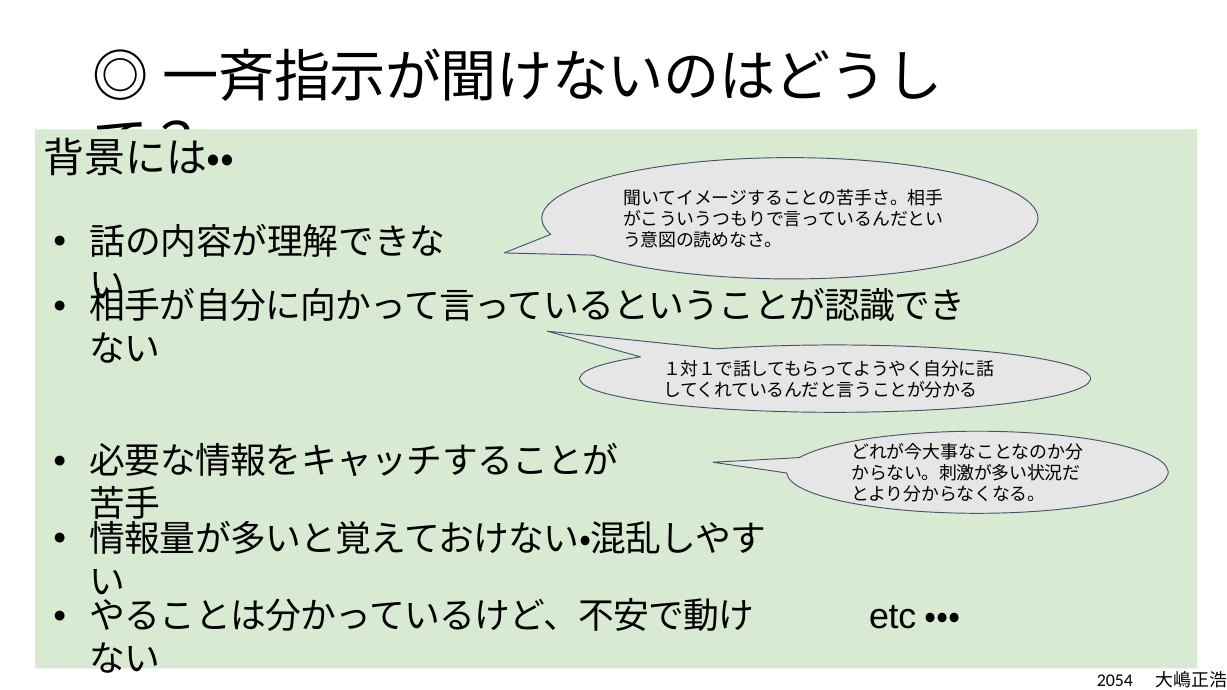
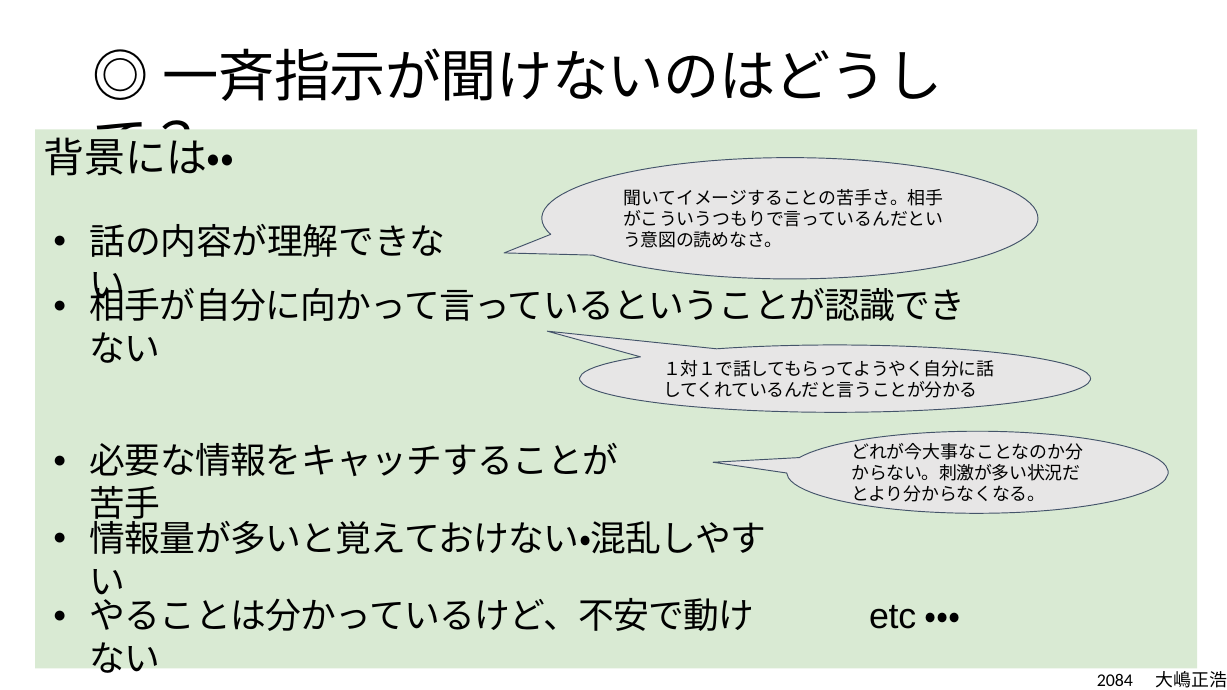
2054: 2054 -> 2084
